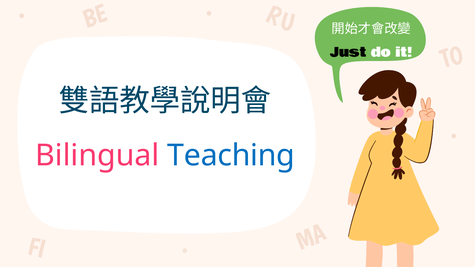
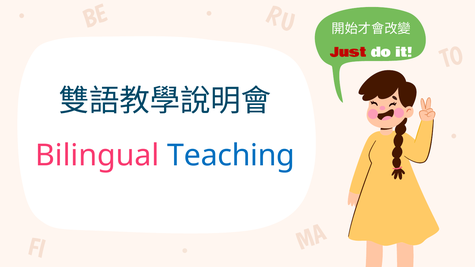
Just colour: black -> red
